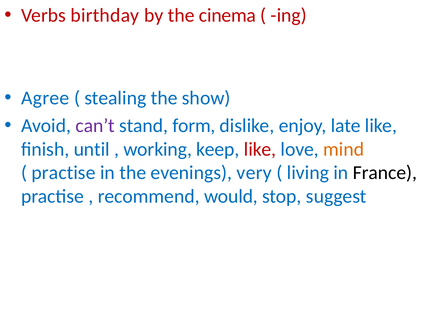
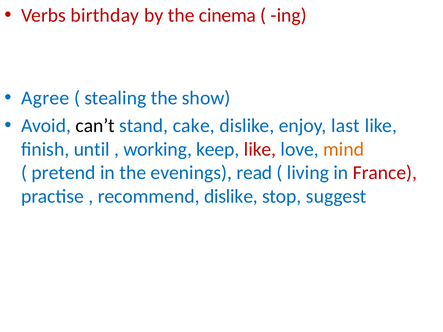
can’t colour: purple -> black
form: form -> cake
late: late -> last
practise at (64, 173): practise -> pretend
very: very -> read
France colour: black -> red
recommend would: would -> dislike
